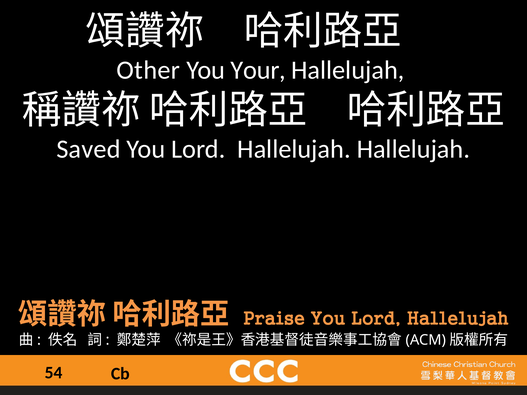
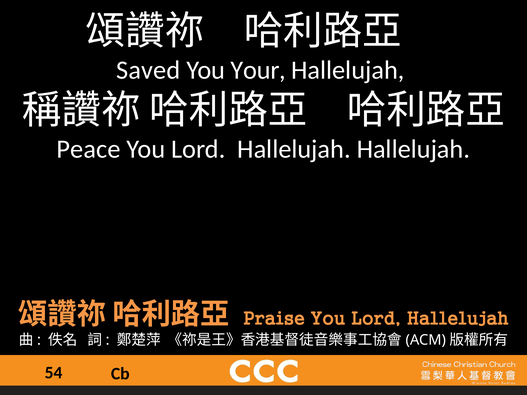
Other: Other -> Saved
Saved: Saved -> Peace
